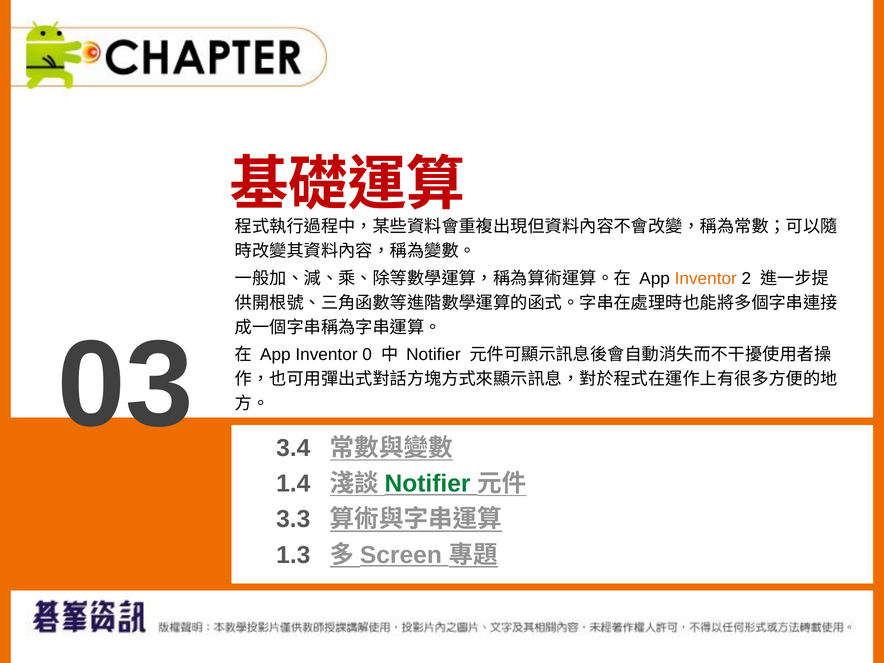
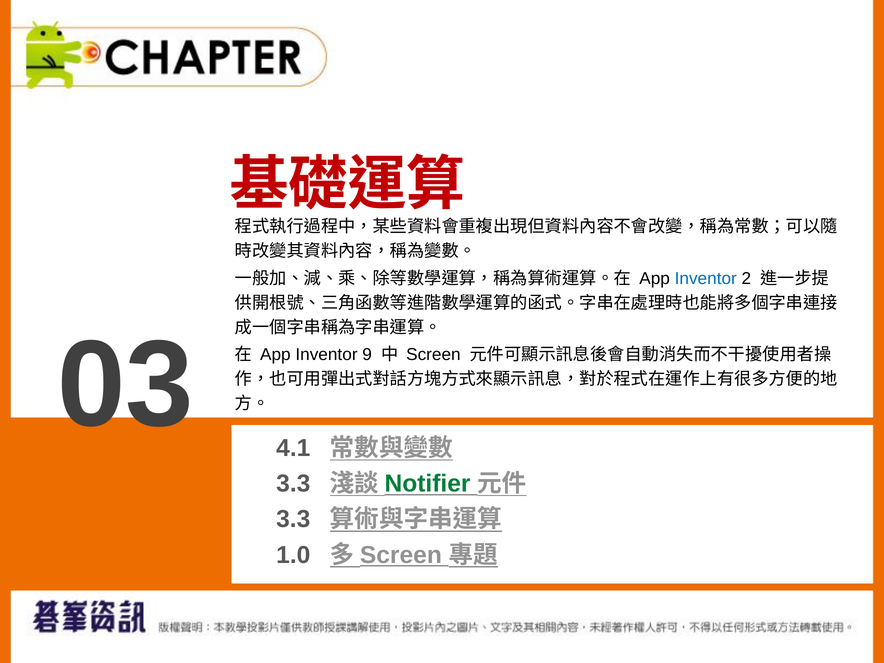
Inventor at (706, 278) colour: orange -> blue
3.4: 3.4 -> 4.1
0: 0 -> 9
Notifier at (433, 355): Notifier -> Screen
1.4 at (293, 484): 1.4 -> 3.3
1.3: 1.3 -> 1.0
